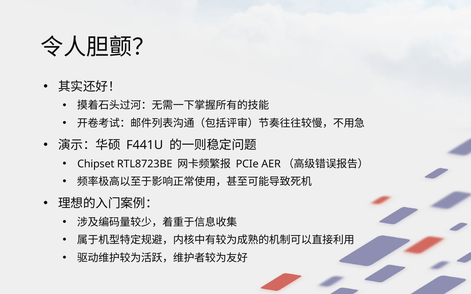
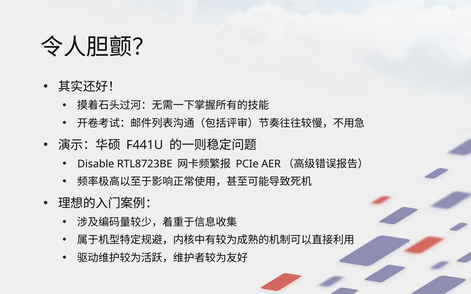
Chipset: Chipset -> Disable
